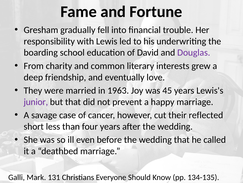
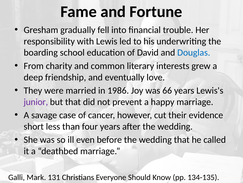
Douglas colour: purple -> blue
1963: 1963 -> 1986
45: 45 -> 66
reflected: reflected -> evidence
